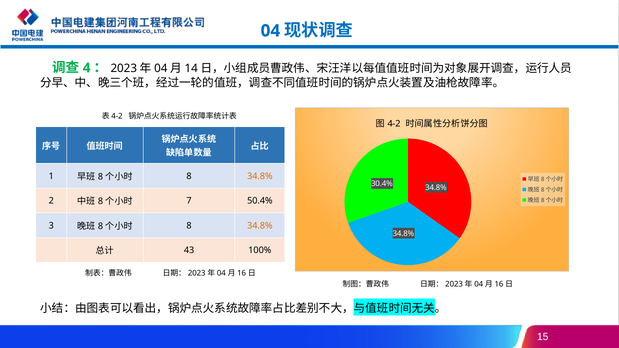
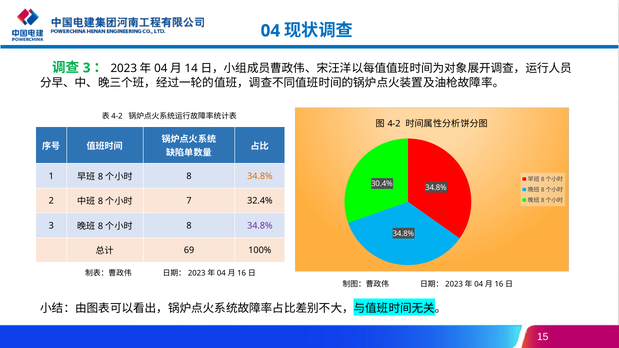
4 at (87, 68): 4 -> 3
50.4%: 50.4% -> 32.4%
34.8% at (260, 226) colour: orange -> purple
43: 43 -> 69
